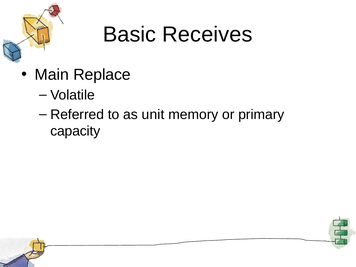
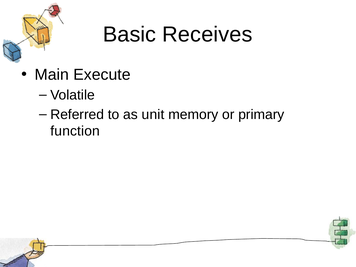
Replace: Replace -> Execute
capacity: capacity -> function
